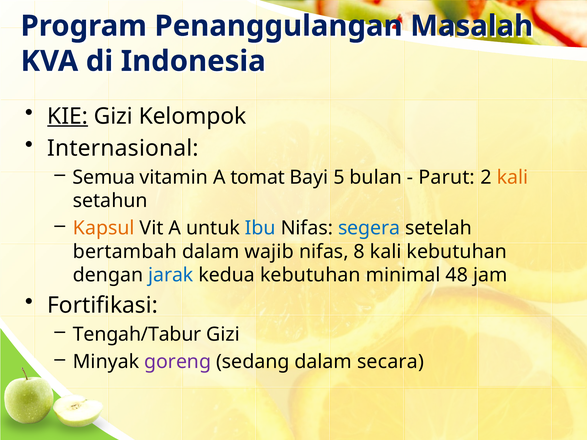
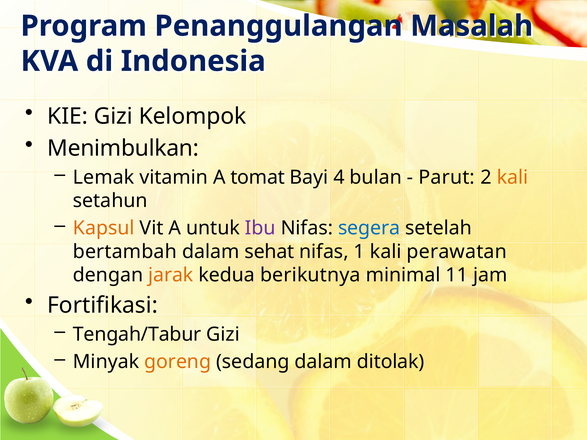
KIE underline: present -> none
Internasional: Internasional -> Menimbulkan
Semua: Semua -> Lemak
5: 5 -> 4
Ibu colour: blue -> purple
wajib: wajib -> sehat
8: 8 -> 1
kali kebutuhan: kebutuhan -> perawatan
jarak colour: blue -> orange
kedua kebutuhan: kebutuhan -> berikutnya
48: 48 -> 11
goreng colour: purple -> orange
secara: secara -> ditolak
